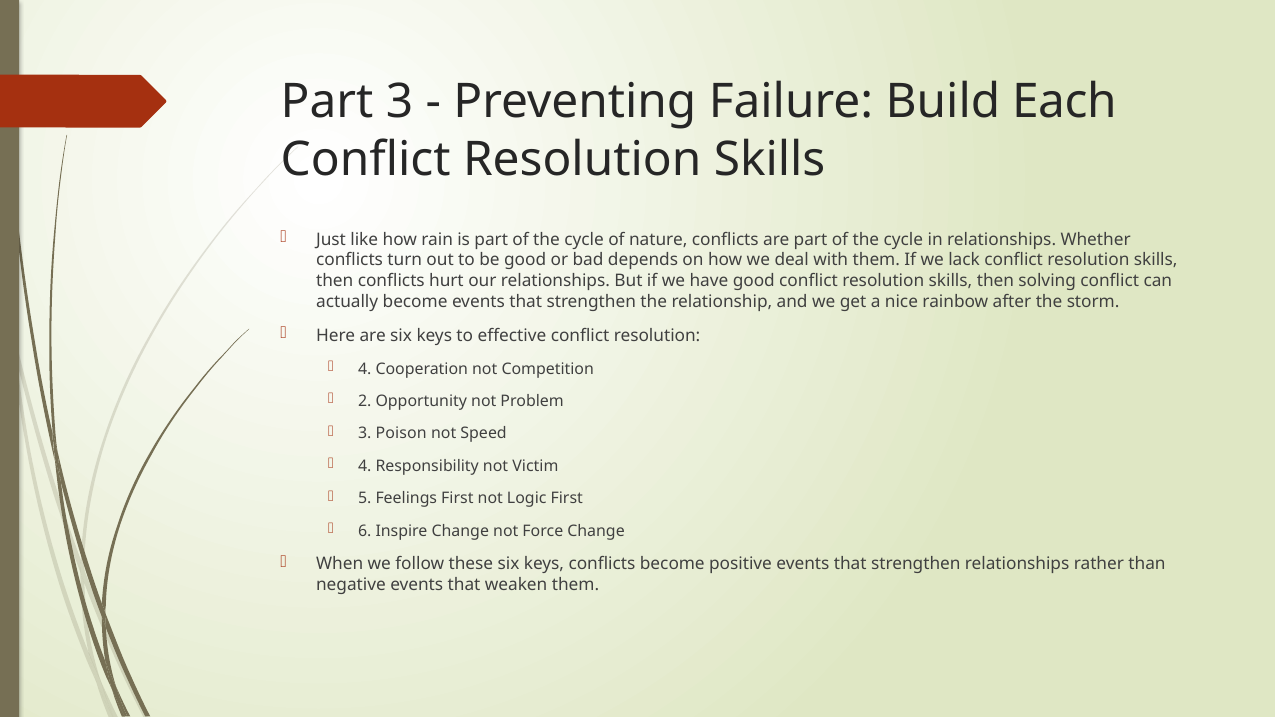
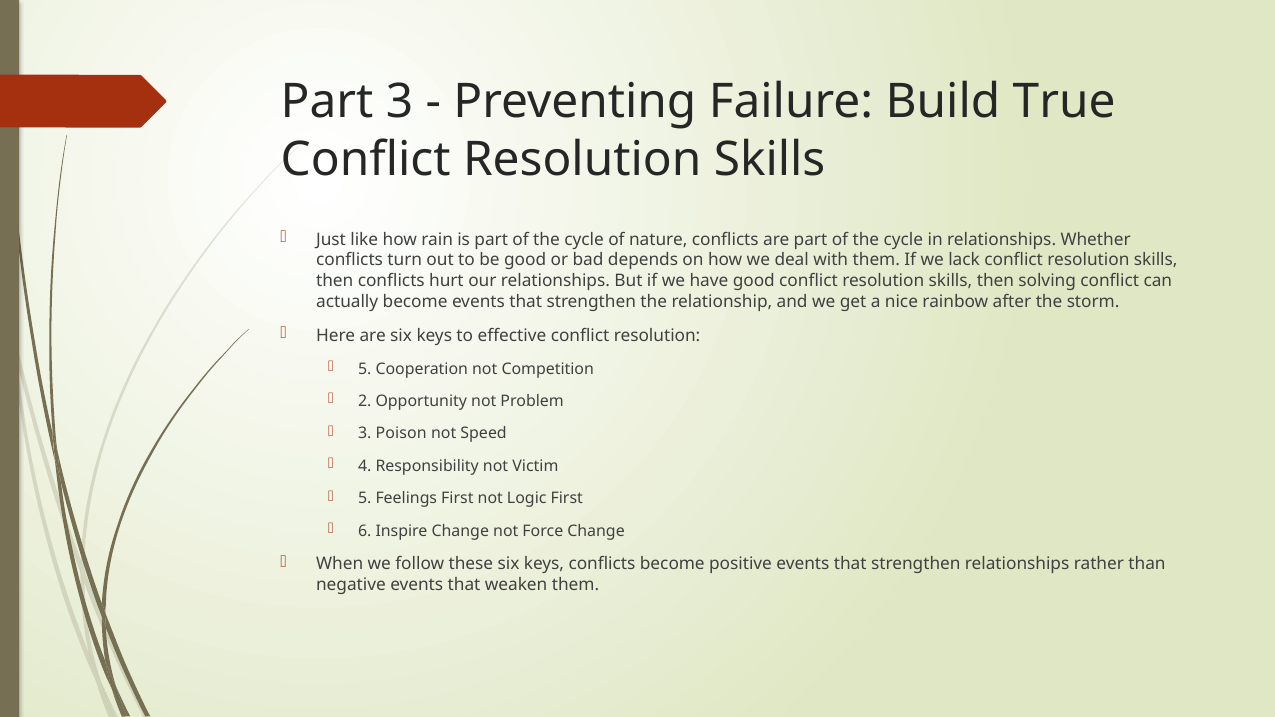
Each: Each -> True
4 at (365, 369): 4 -> 5
